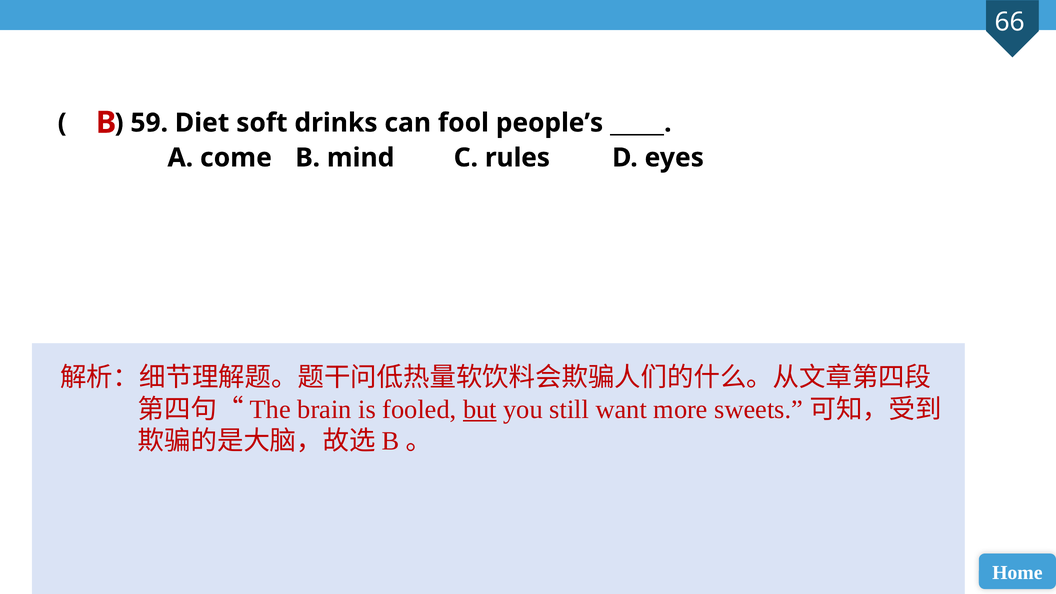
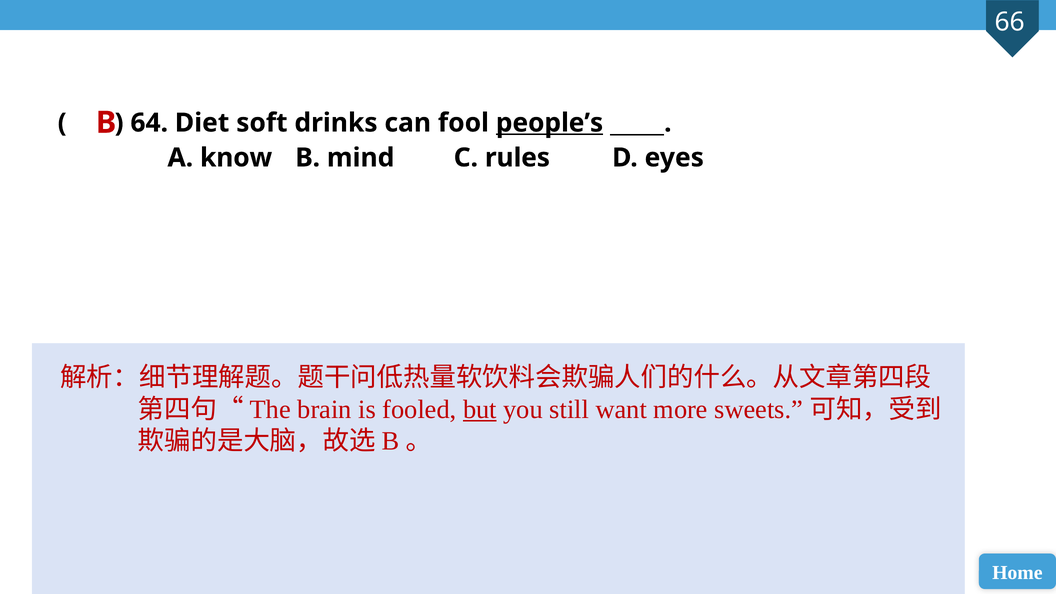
59: 59 -> 64
people’s underline: none -> present
come: come -> know
